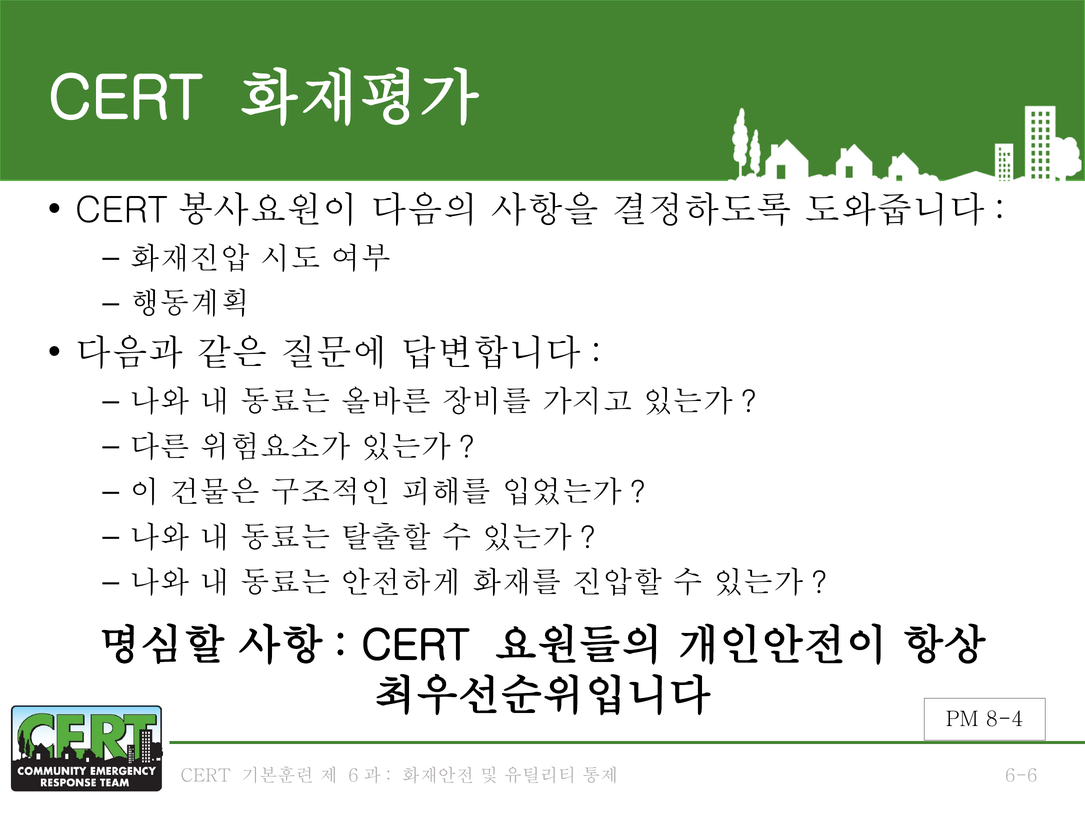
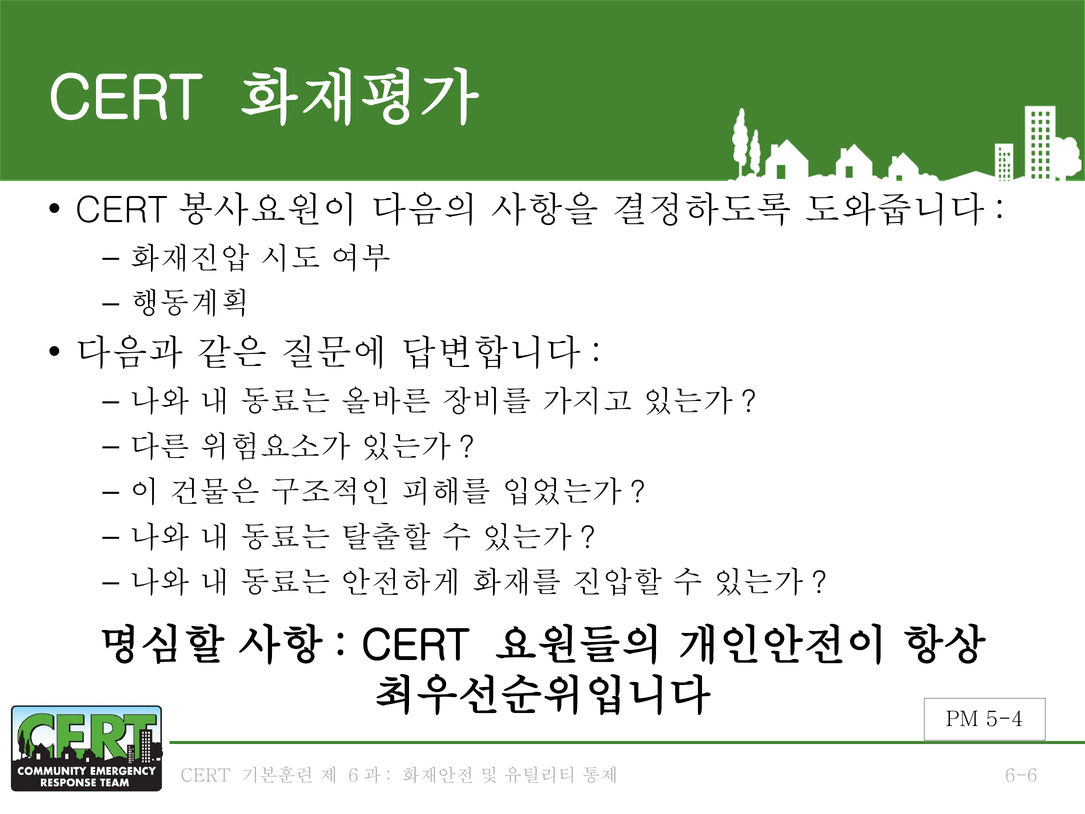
8-4: 8-4 -> 5-4
